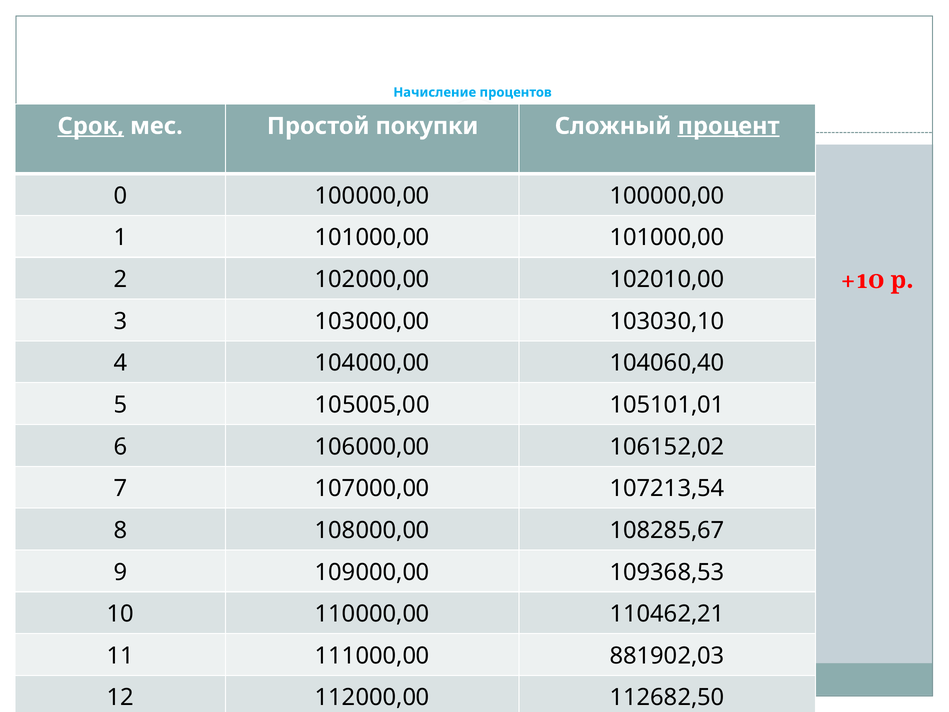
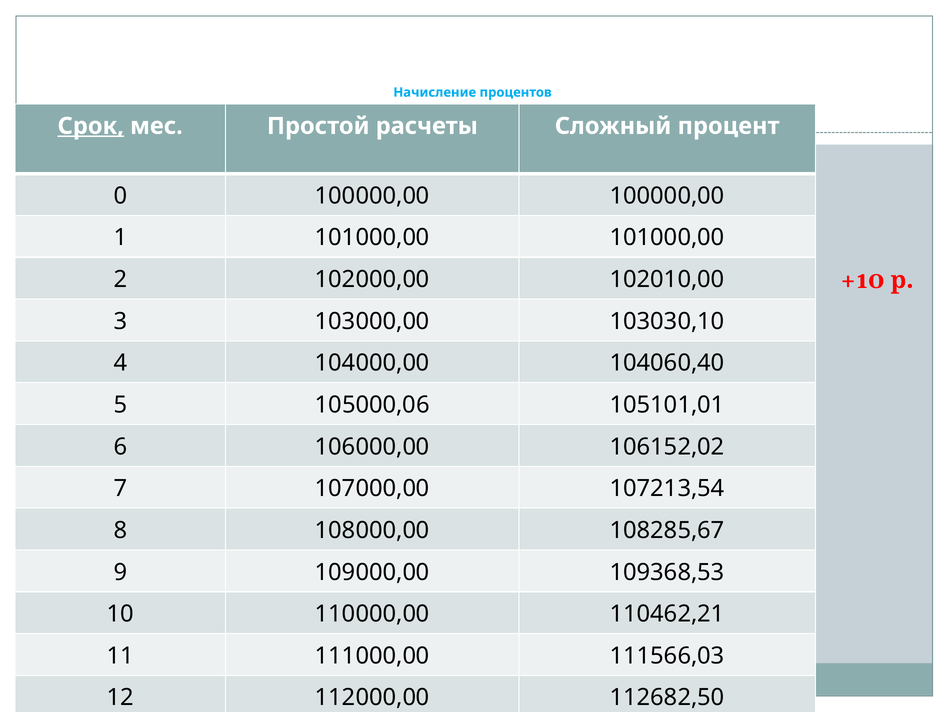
покупки: покупки -> расчеты
процент underline: present -> none
105005,00: 105005,00 -> 105000,06
881902,03: 881902,03 -> 111566,03
